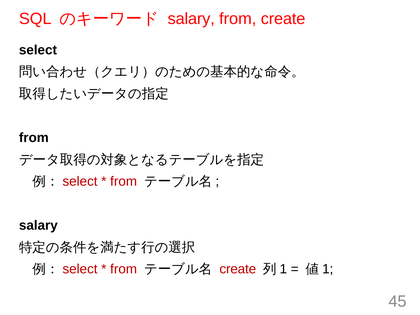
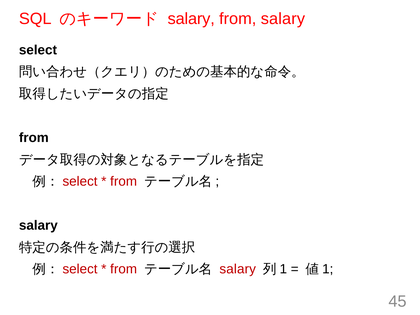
from create: create -> salary
create at (238, 269): create -> salary
